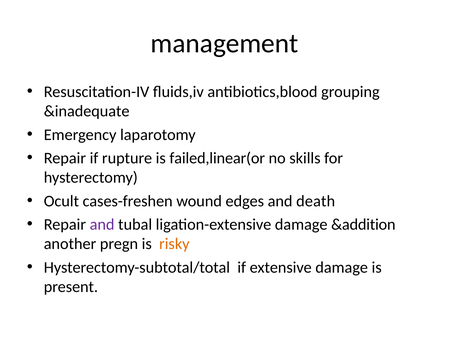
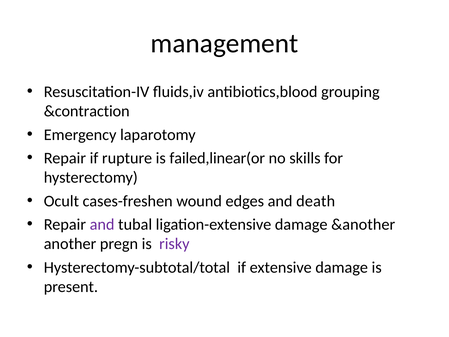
&inadequate: &inadequate -> &contraction
&addition: &addition -> &another
risky colour: orange -> purple
